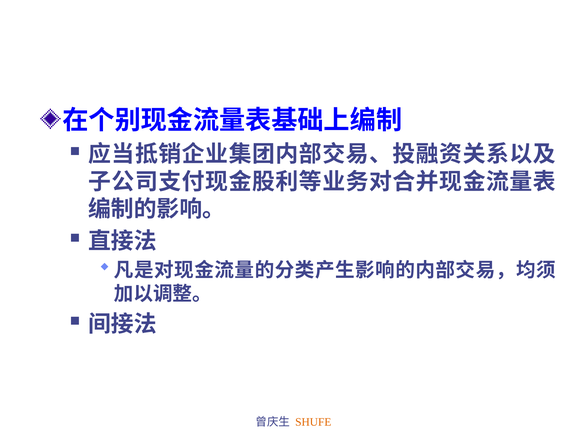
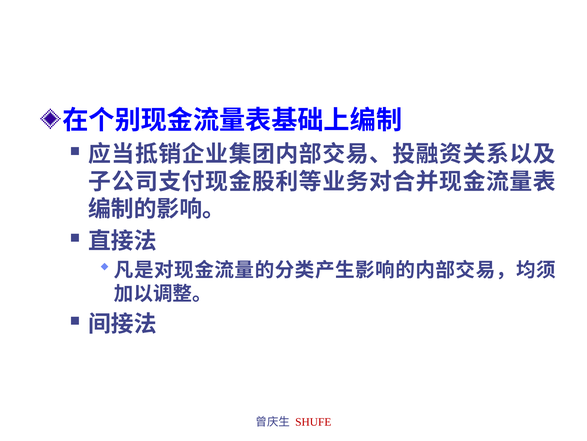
SHUFE colour: orange -> red
